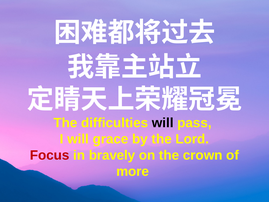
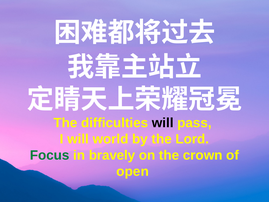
grace: grace -> world
Focus colour: red -> green
more: more -> open
